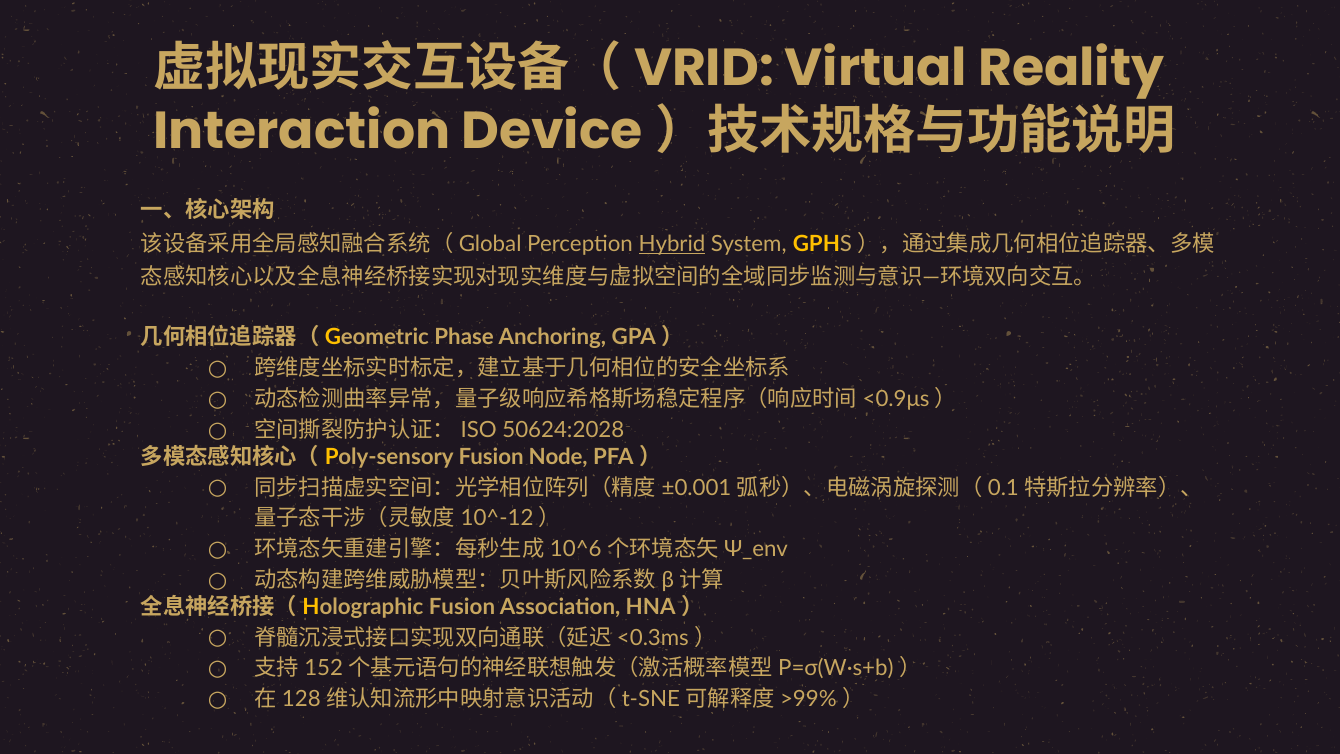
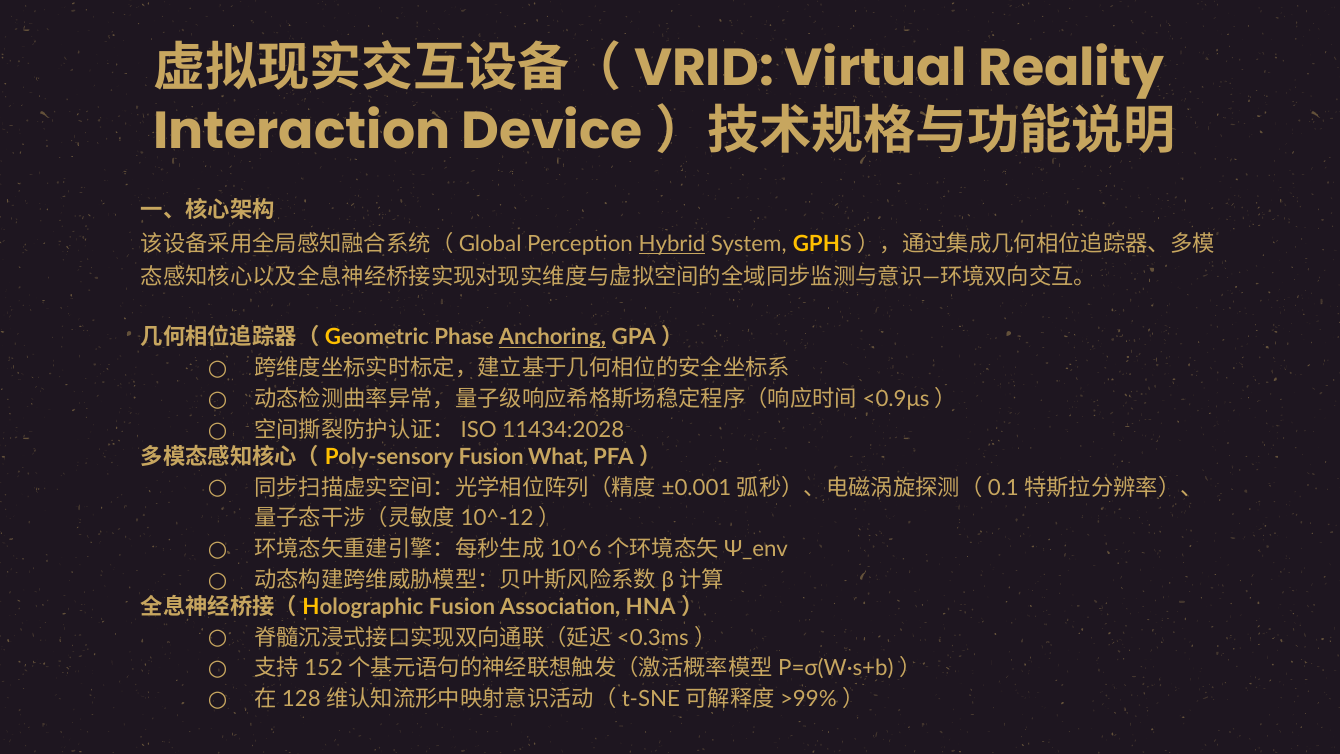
Anchoring underline: none -> present
50624:2028: 50624:2028 -> 11434:2028
Node: Node -> What
